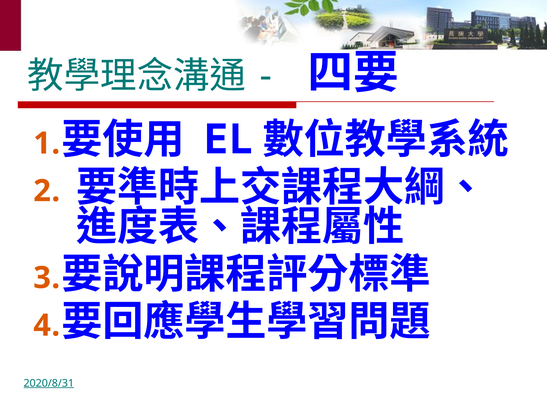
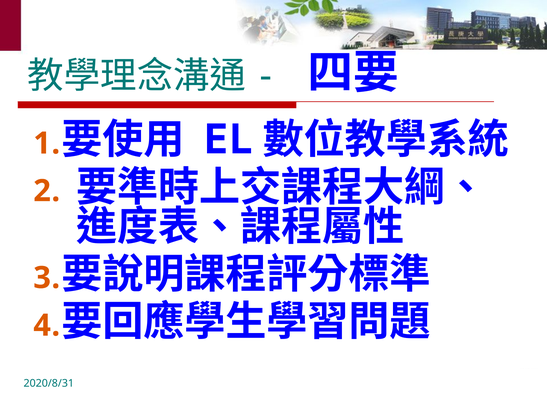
2020/8/31 underline: present -> none
